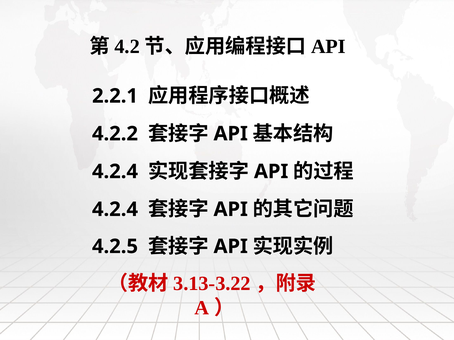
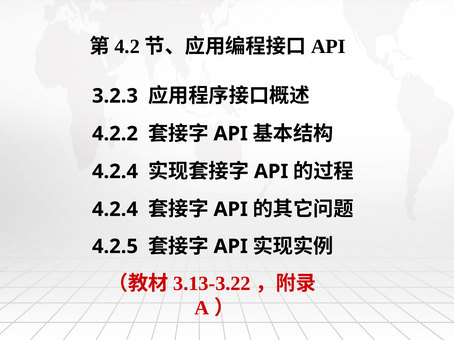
2.2.1: 2.2.1 -> 3.2.3
